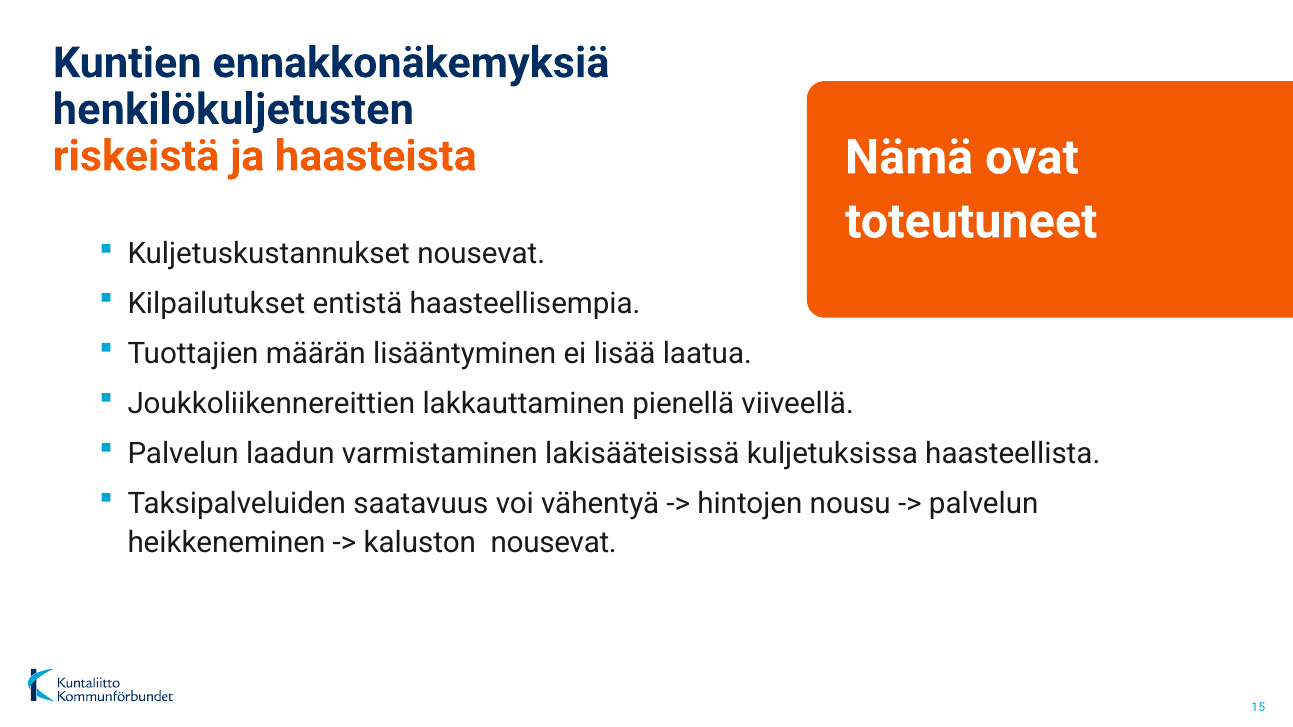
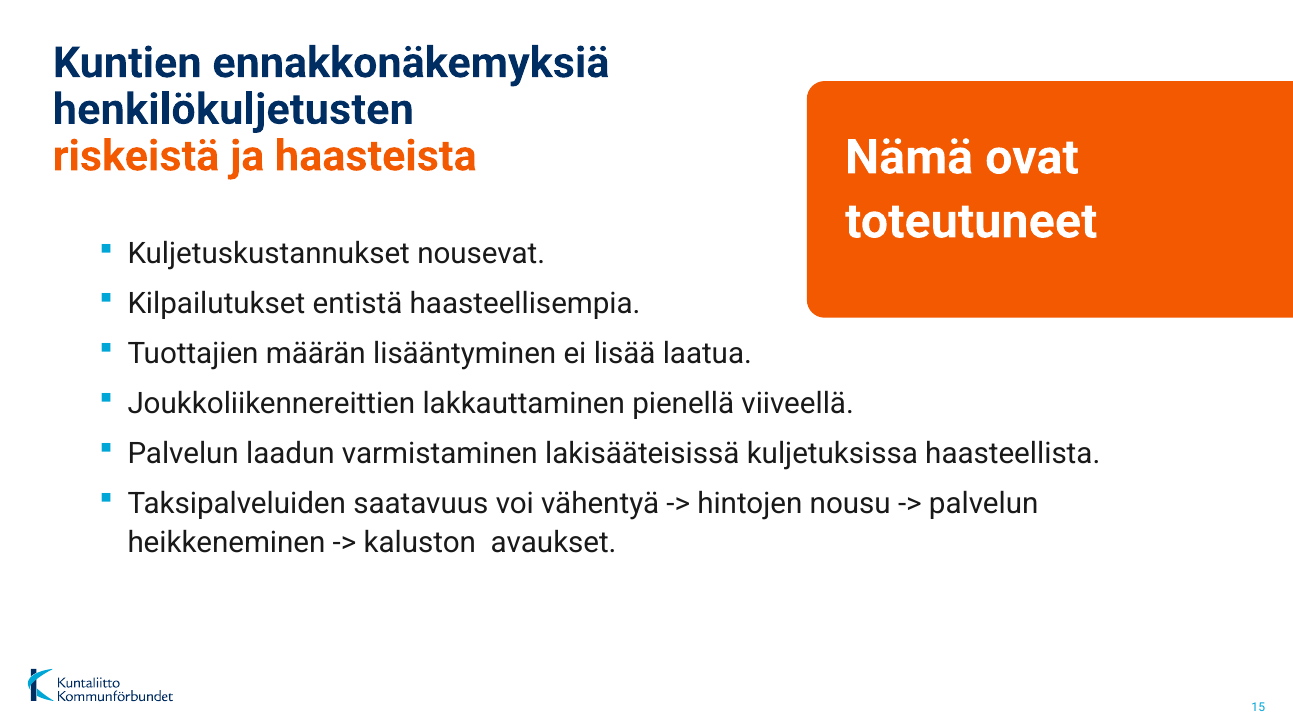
kaluston nousevat: nousevat -> avaukset
